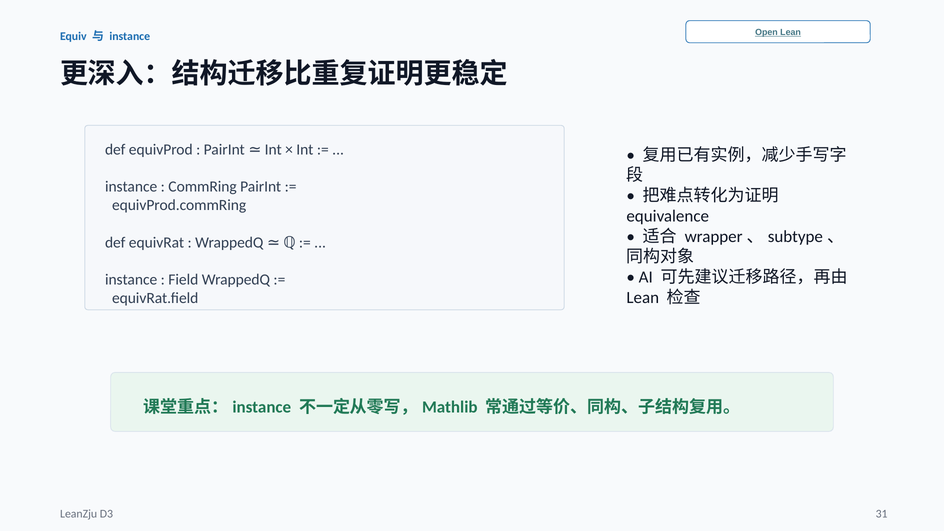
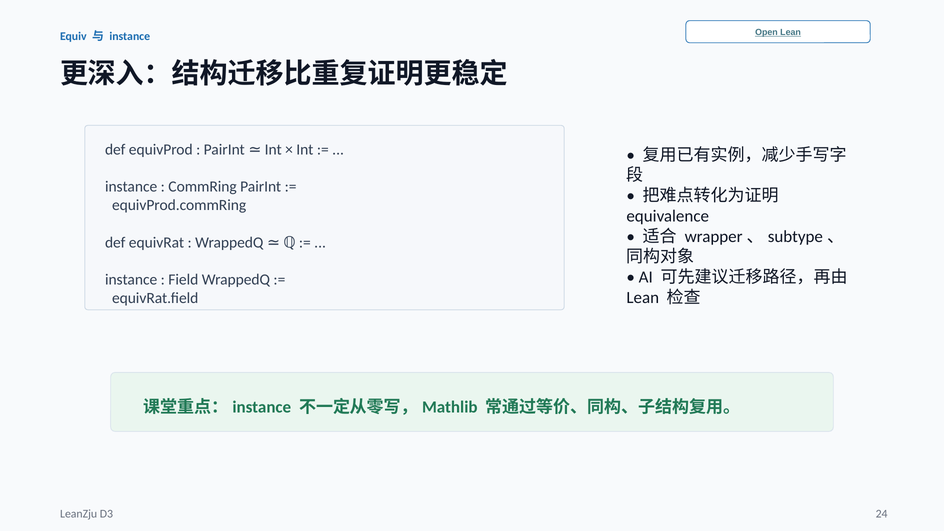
31: 31 -> 24
